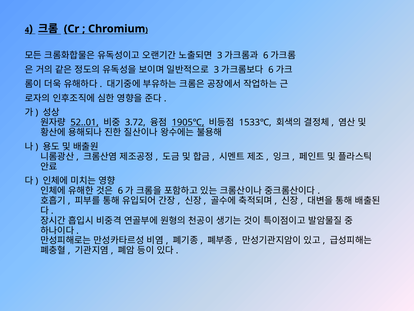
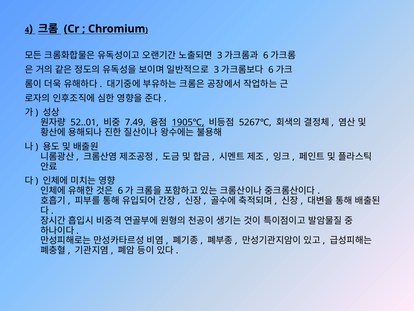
52..01 underline: present -> none
3.72: 3.72 -> 7.49
1533℃: 1533℃ -> 5267℃
